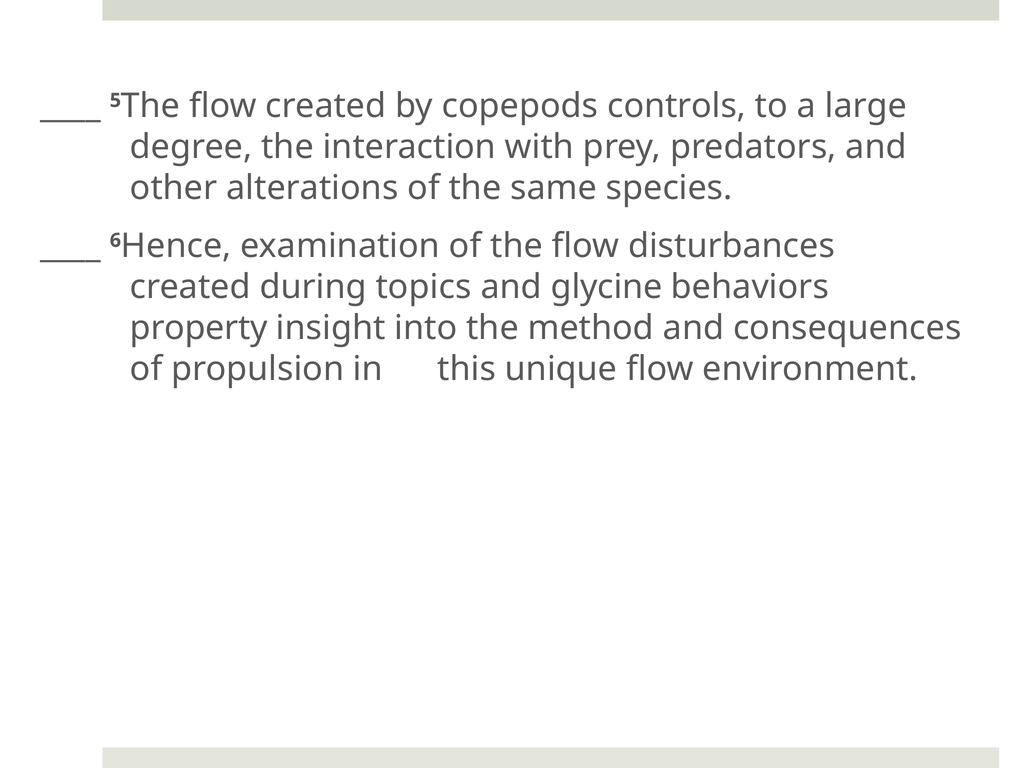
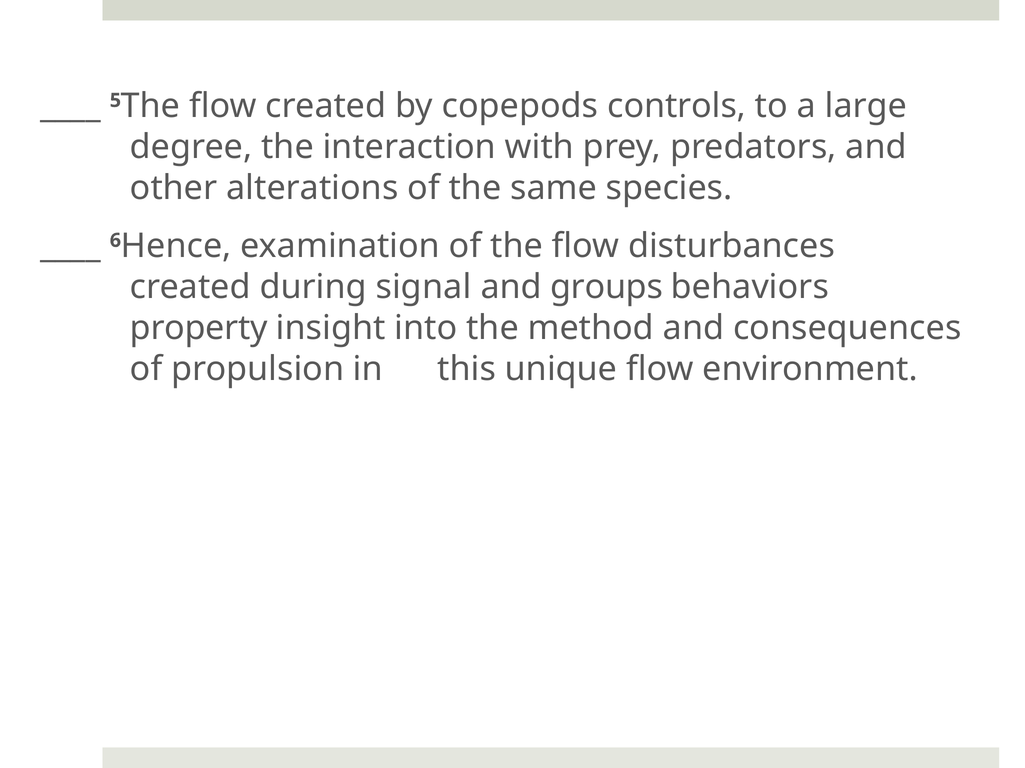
topics: topics -> signal
glycine: glycine -> groups
